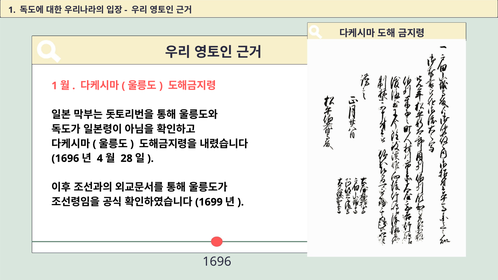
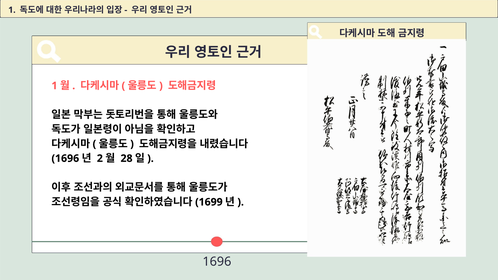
4: 4 -> 2
